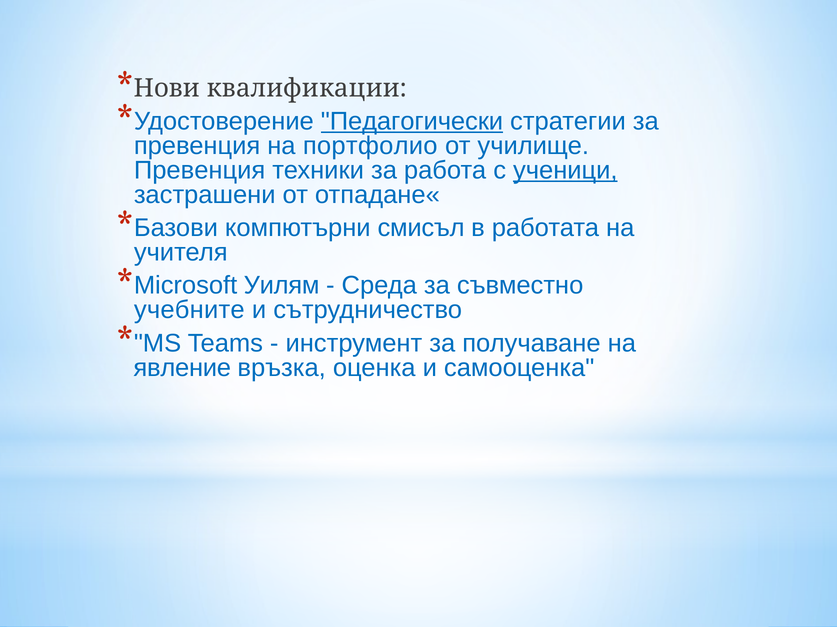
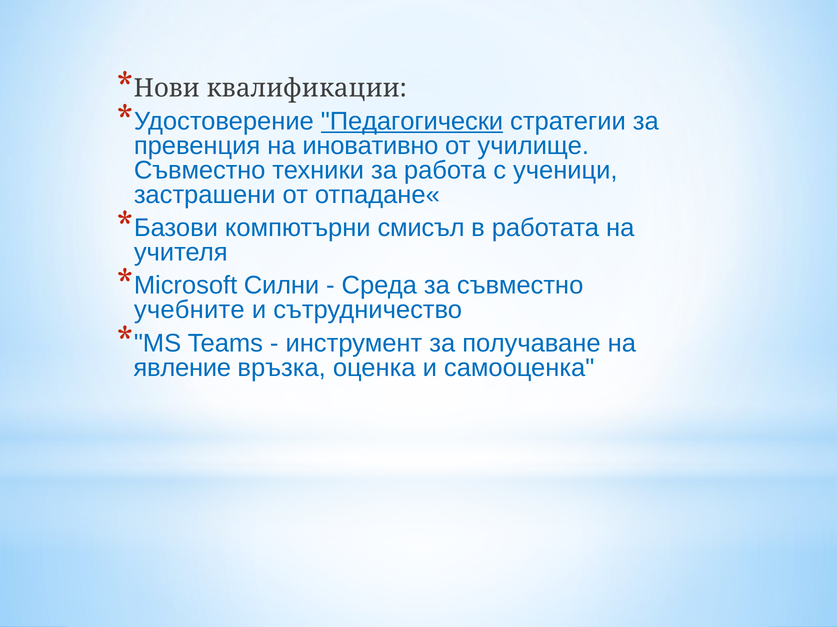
портфолио: портфолио -> иновативно
Превенция at (200, 171): Превенция -> Съвместно
ученици underline: present -> none
Уилям: Уилям -> Силни
